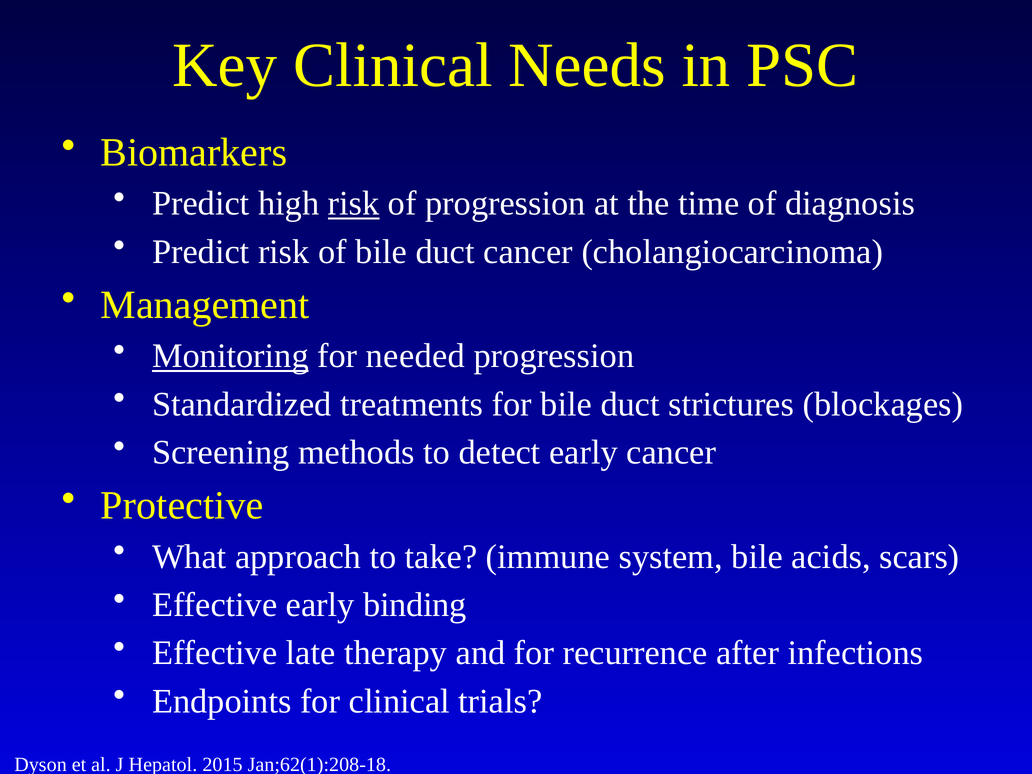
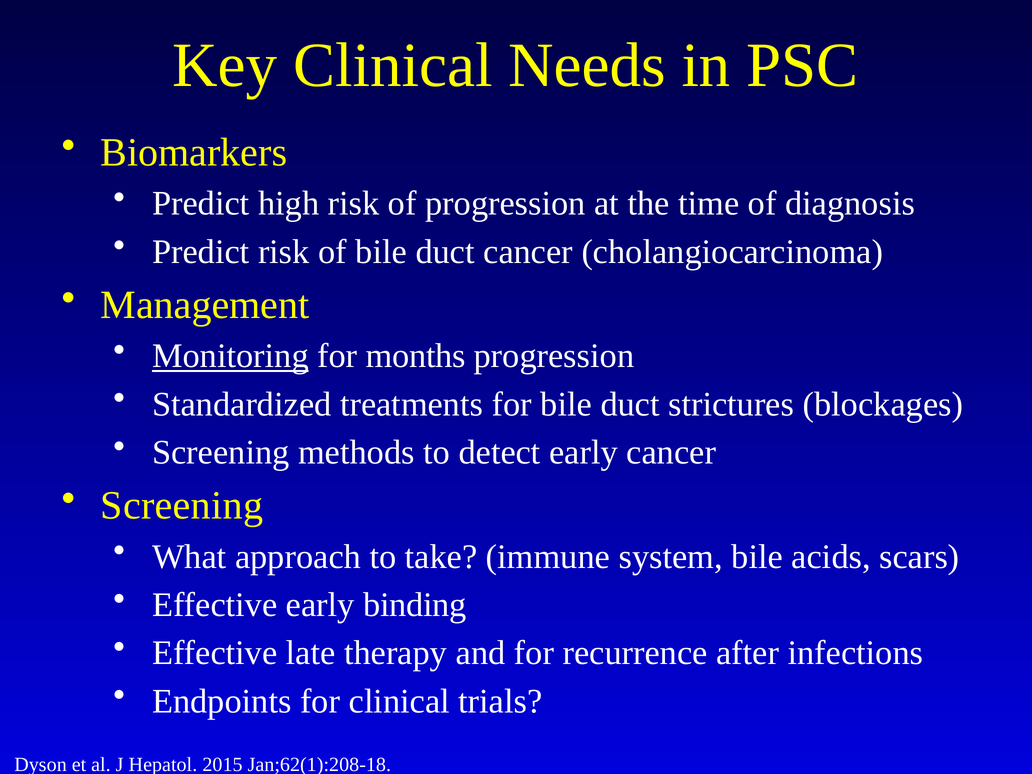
risk at (354, 204) underline: present -> none
needed: needed -> months
Protective at (182, 506): Protective -> Screening
